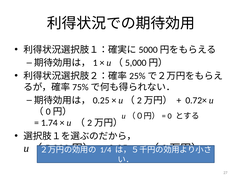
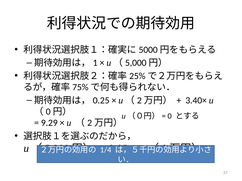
0.72×: 0.72× -> 3.40×
1.74: 1.74 -> 9.29
